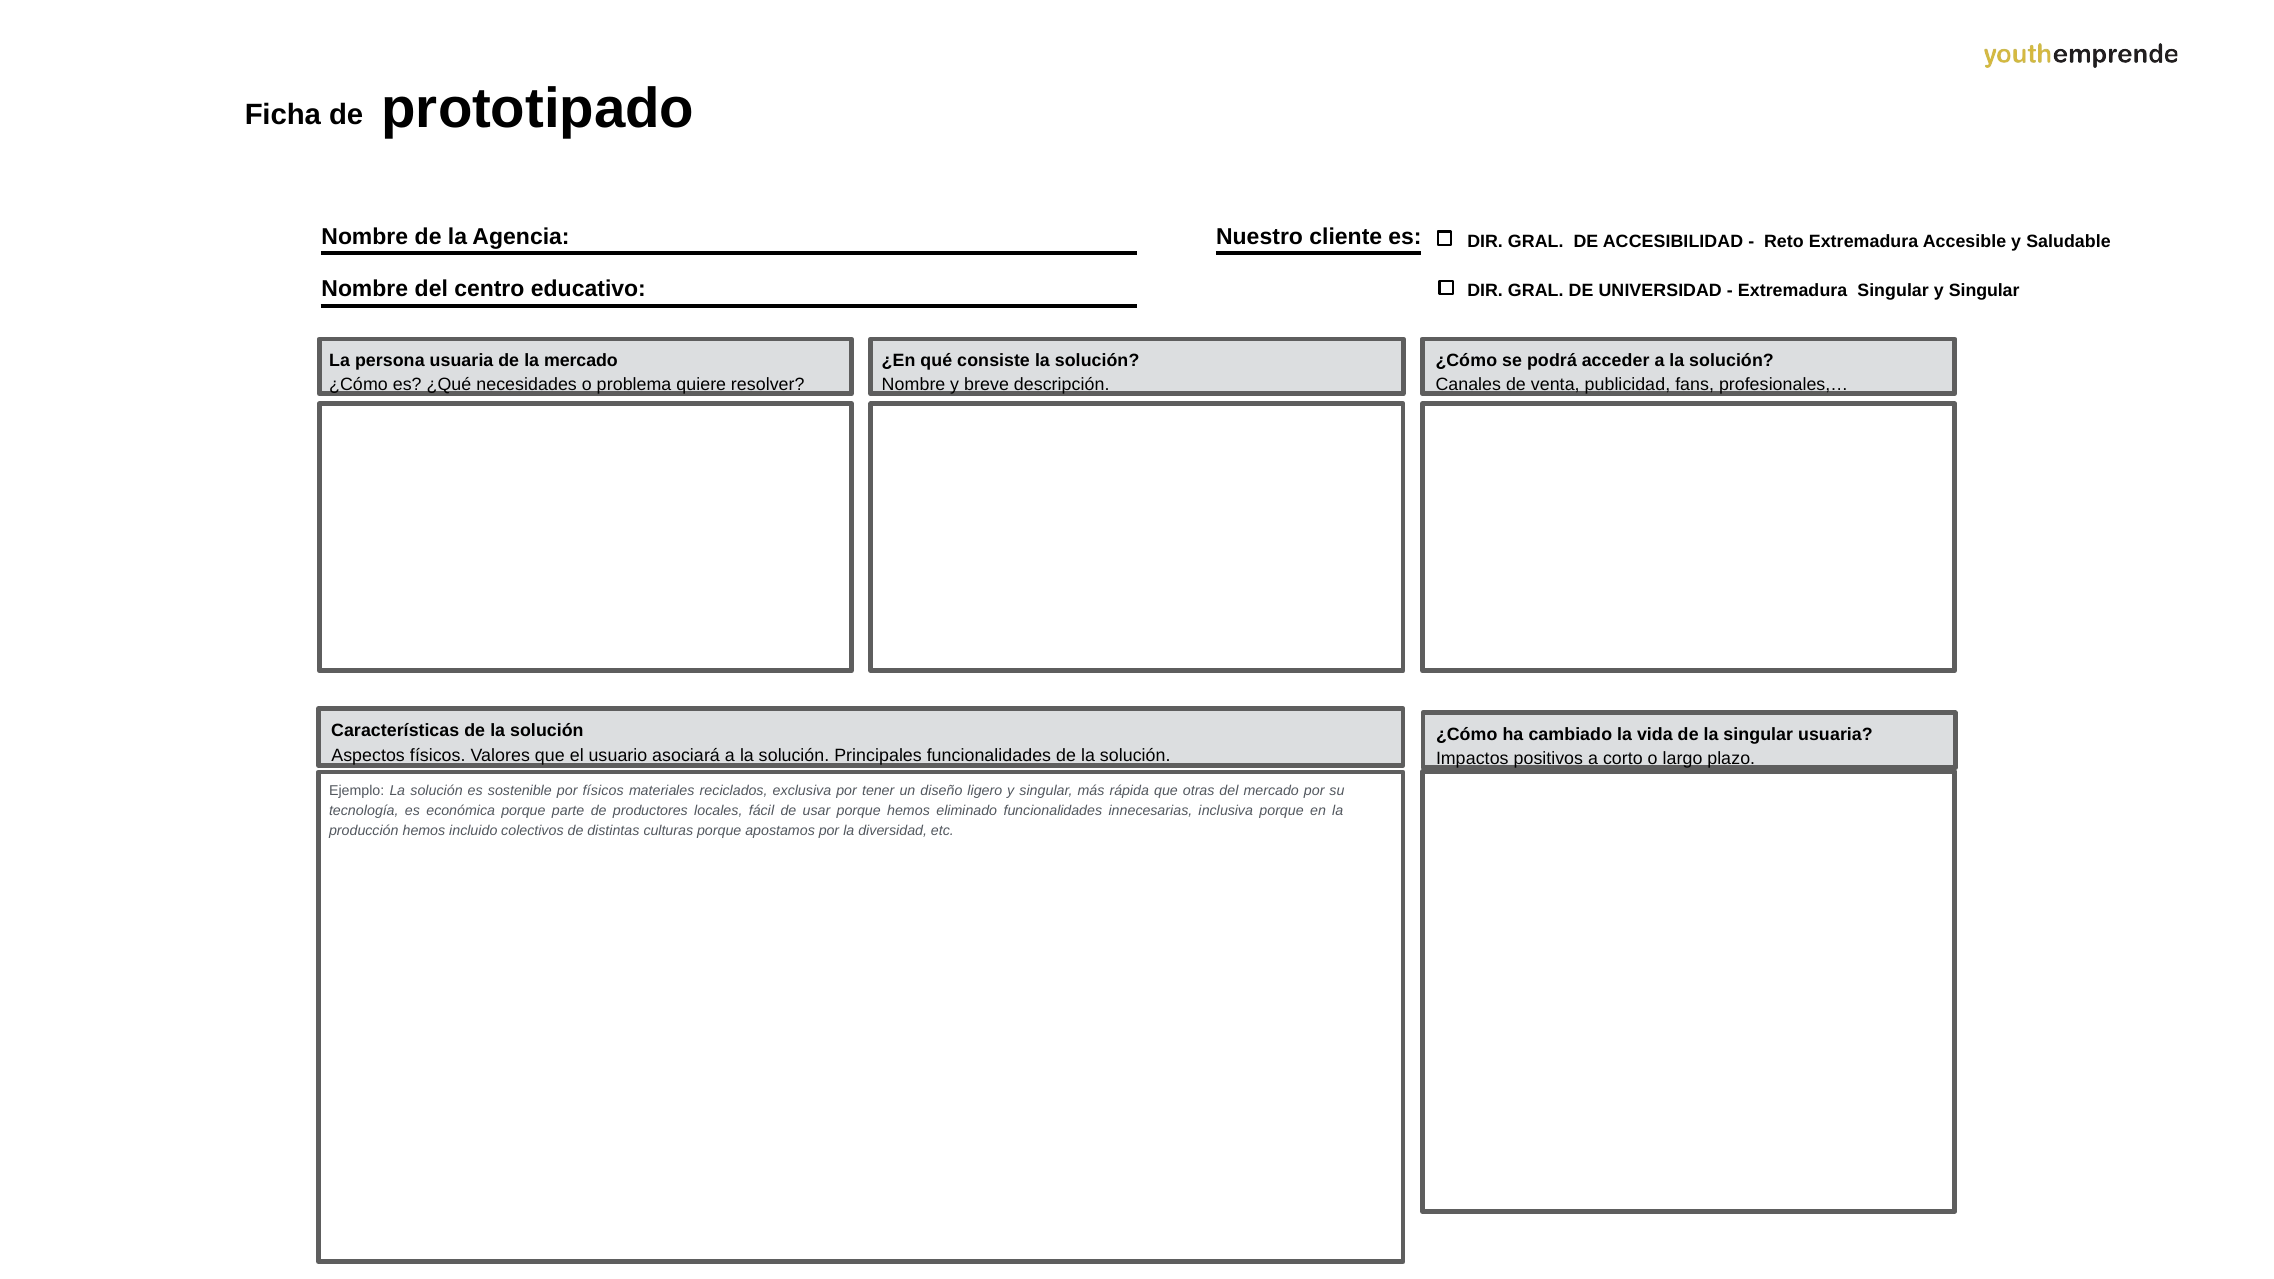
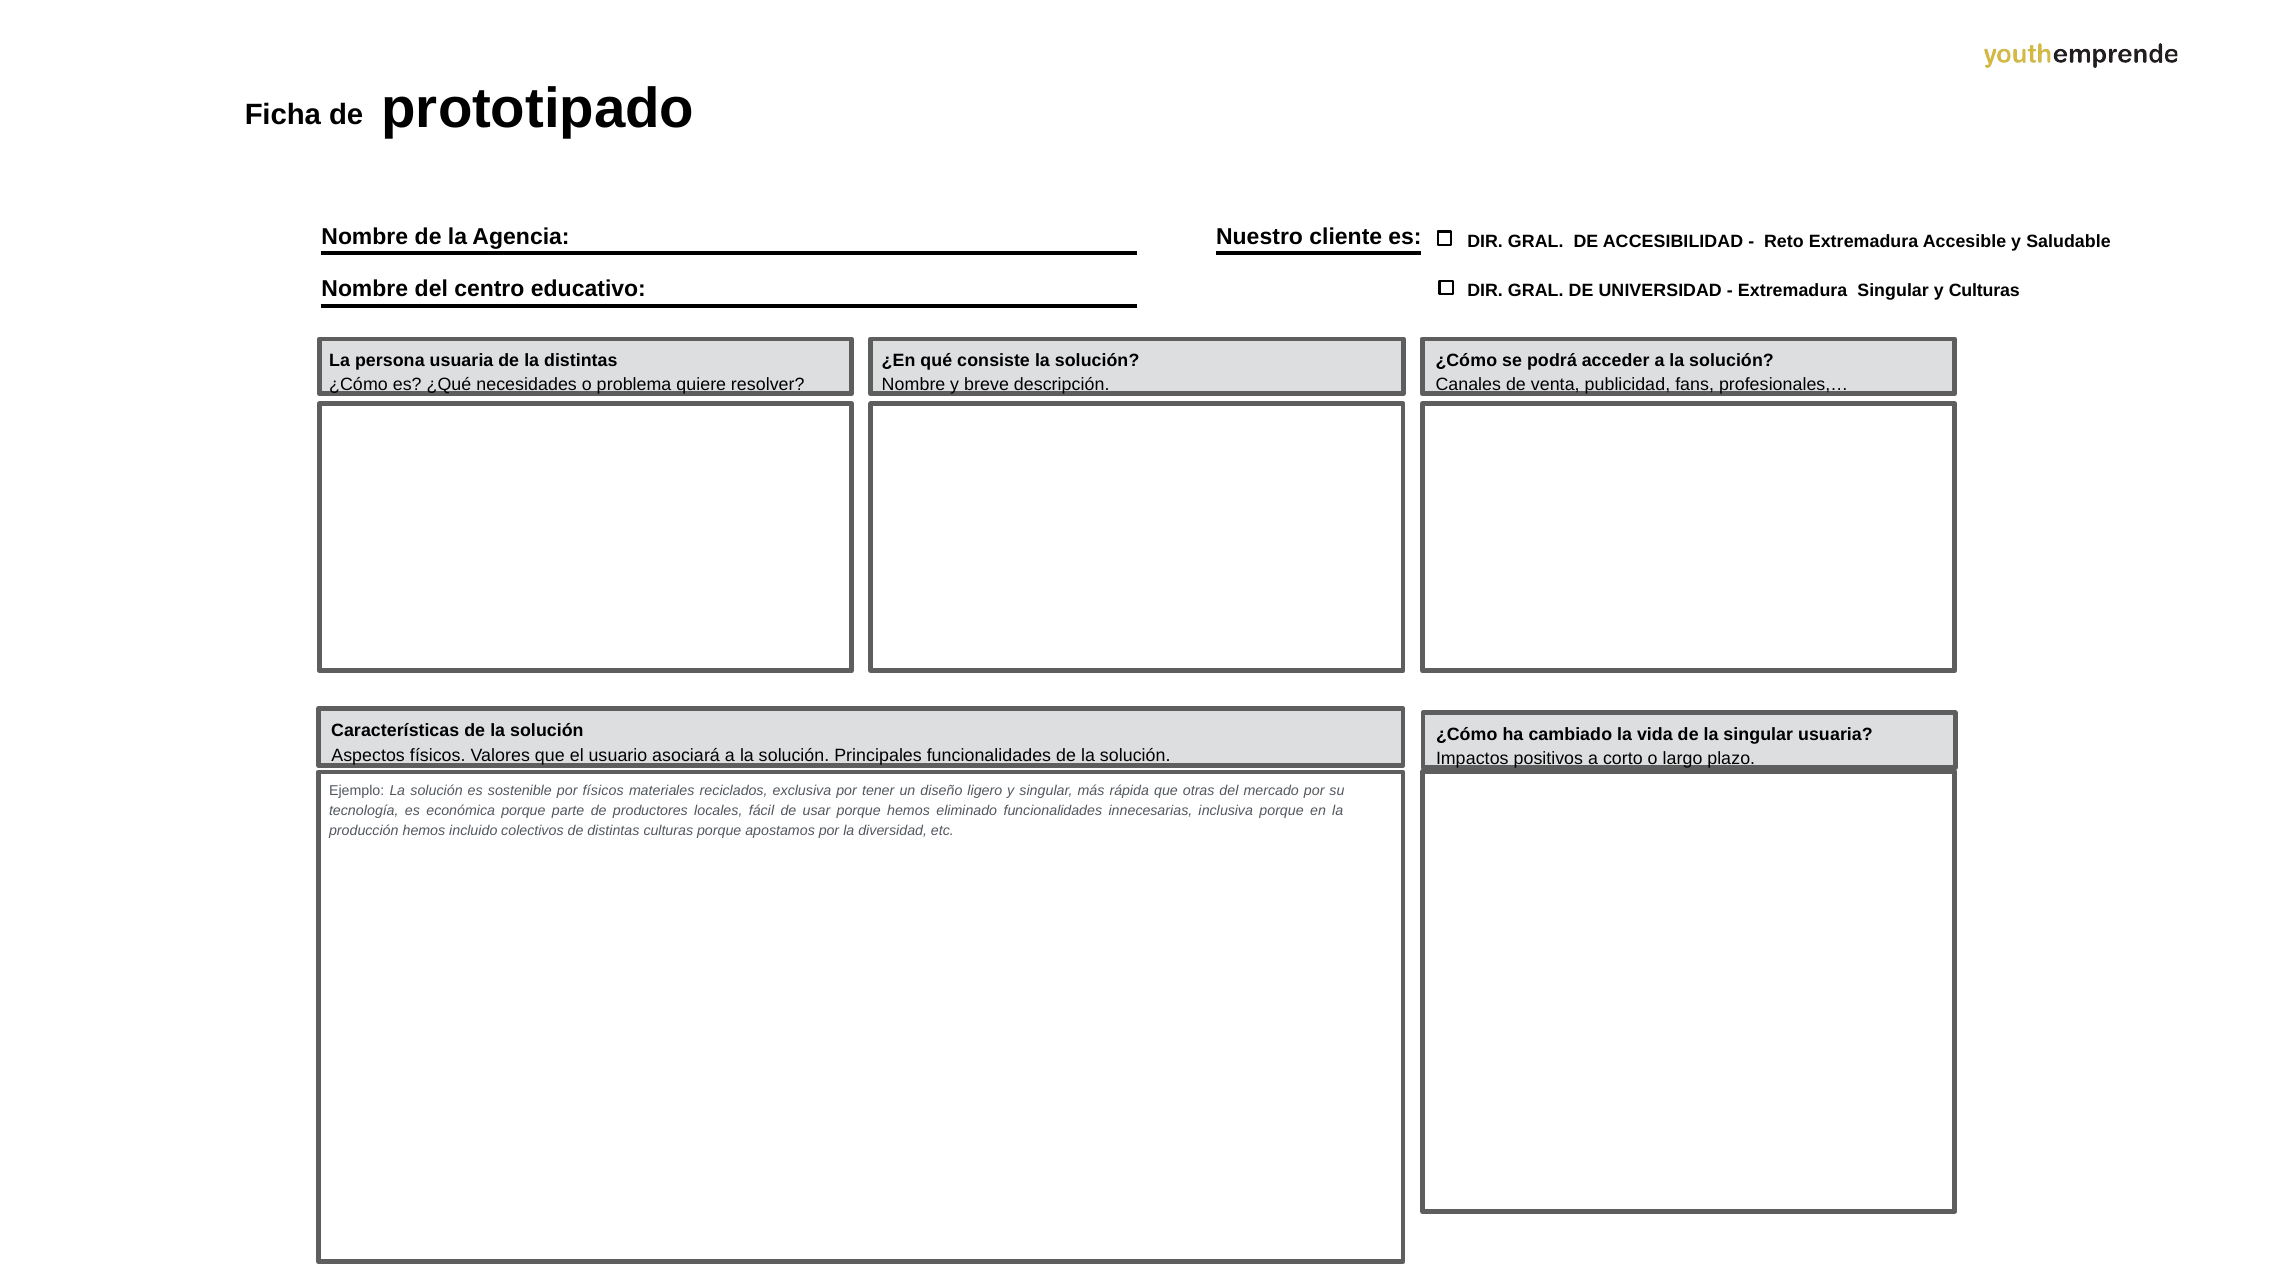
Singular y Singular: Singular -> Culturas
la mercado: mercado -> distintas
